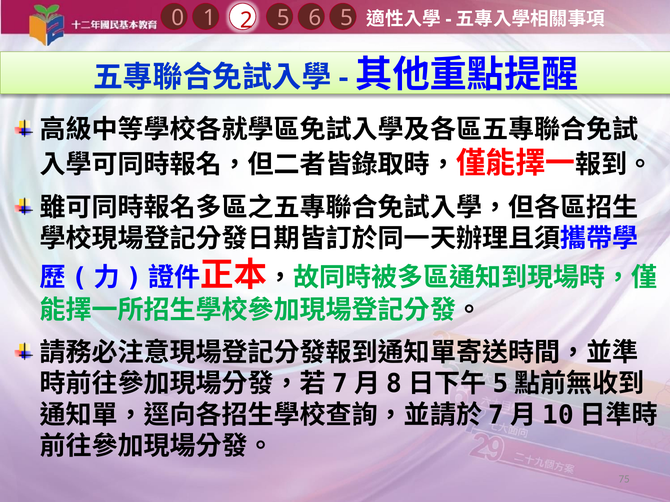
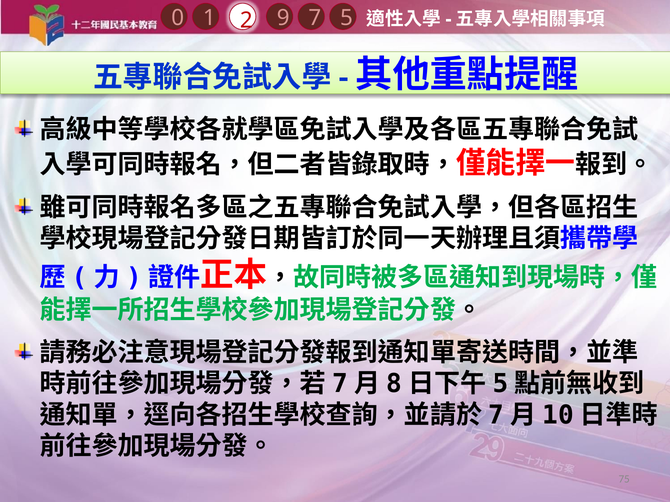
6: 6 -> 7
2 5: 5 -> 9
